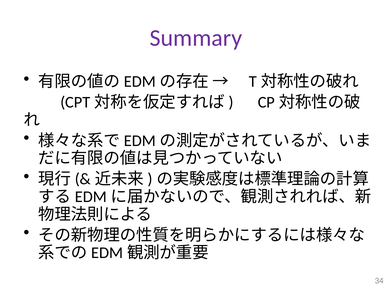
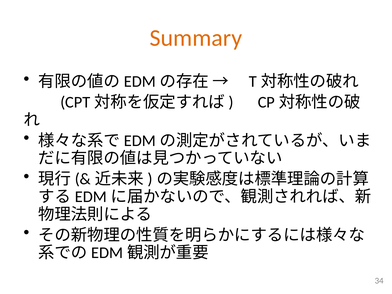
Summary colour: purple -> orange
